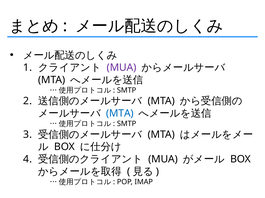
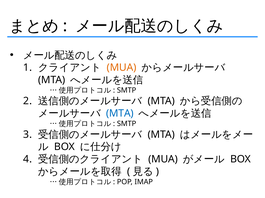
MUA at (122, 68) colour: purple -> orange
